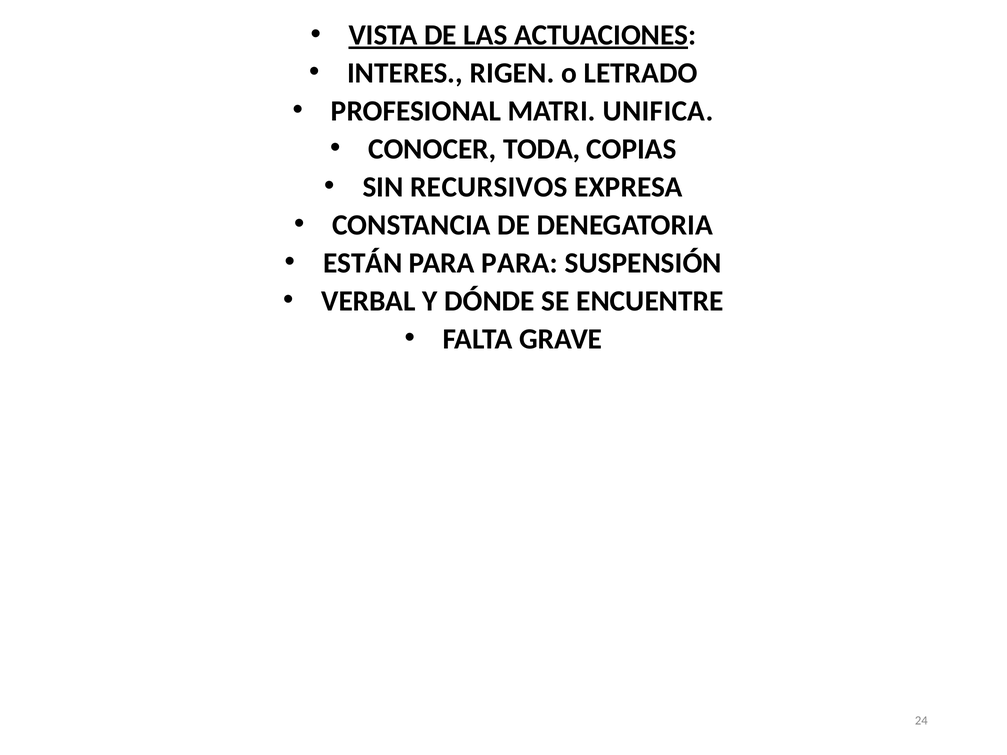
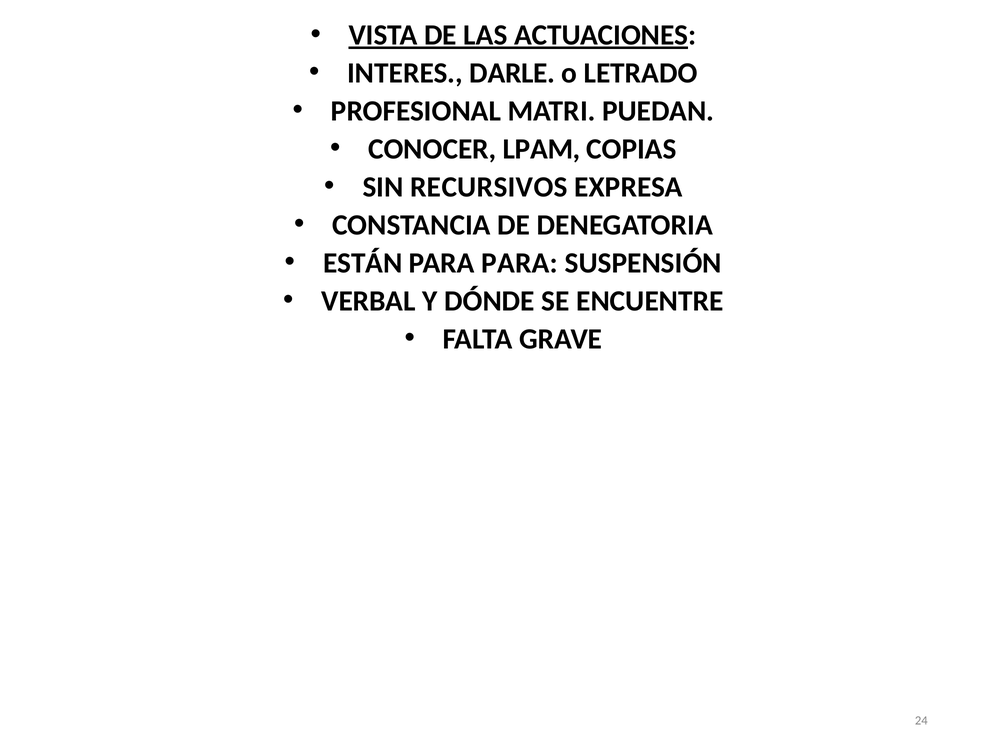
RIGEN: RIGEN -> DARLE
UNIFICA: UNIFICA -> PUEDAN
TODA: TODA -> LPAM
